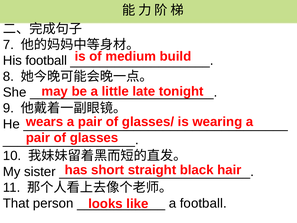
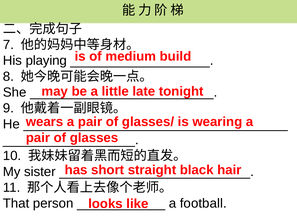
His football: football -> playing
